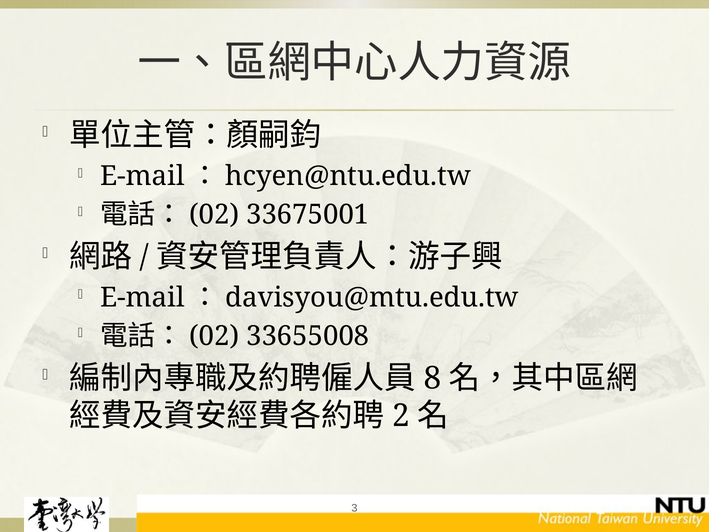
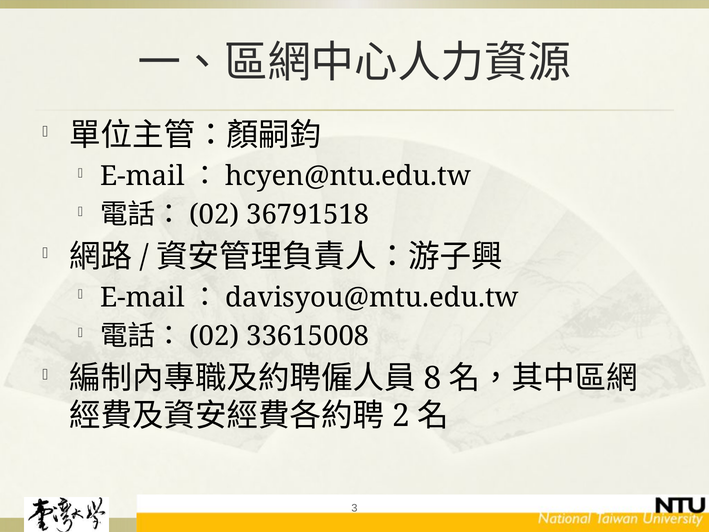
33675001: 33675001 -> 36791518
33655008: 33655008 -> 33615008
